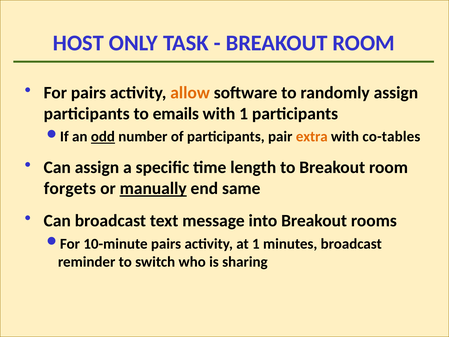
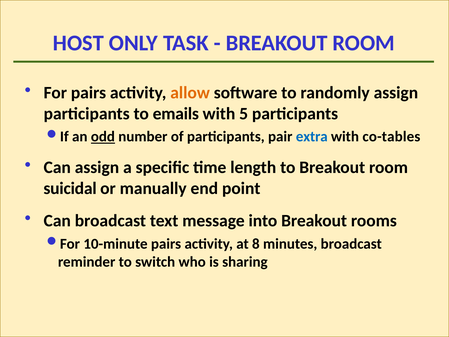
with 1: 1 -> 5
extra colour: orange -> blue
forgets: forgets -> suicidal
manually underline: present -> none
same: same -> point
at 1: 1 -> 8
